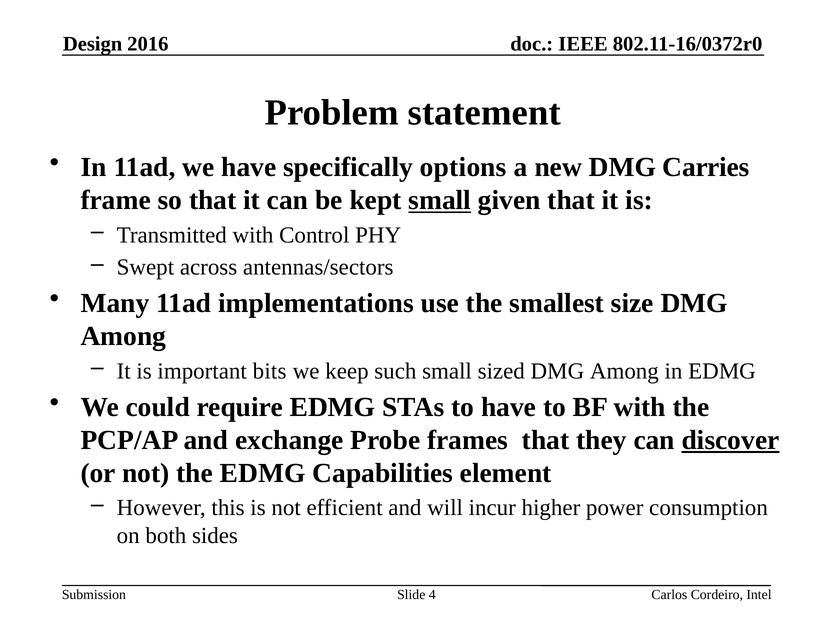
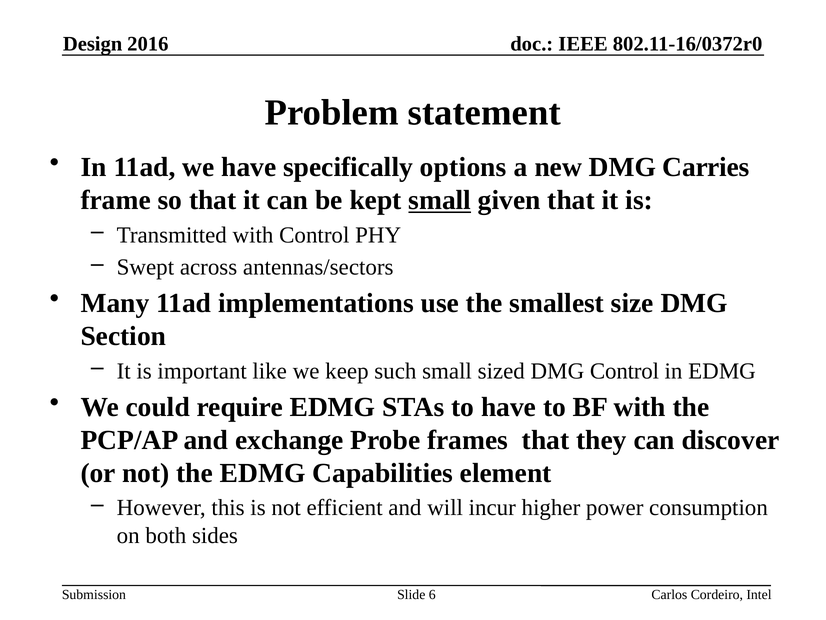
Among at (123, 336): Among -> Section
bits: bits -> like
sized DMG Among: Among -> Control
discover underline: present -> none
4: 4 -> 6
